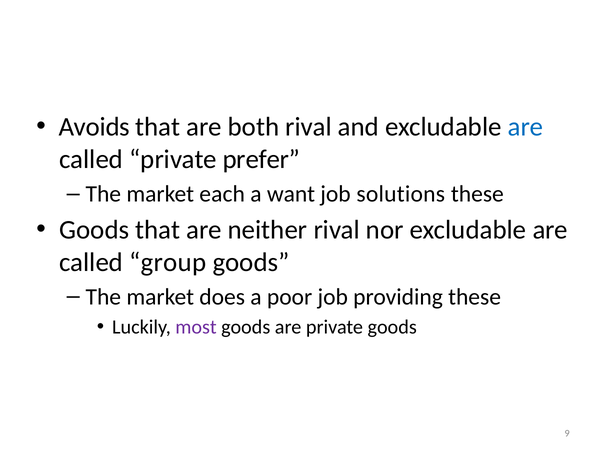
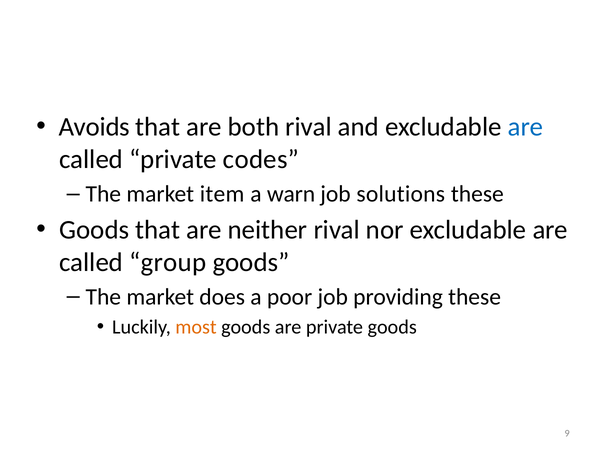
prefer: prefer -> codes
each: each -> item
want: want -> warn
most colour: purple -> orange
